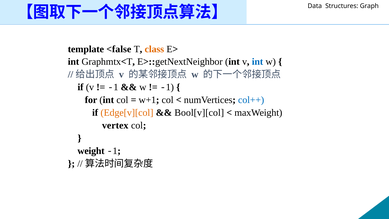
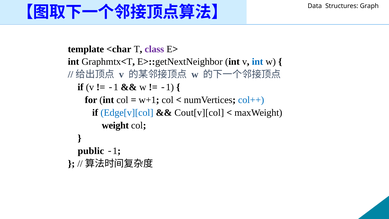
<false: <false -> <char
class colour: orange -> purple
Edge[v][col colour: orange -> blue
Bool[v][col: Bool[v][col -> Cout[v][col
vertex: vertex -> weight
weight: weight -> public
